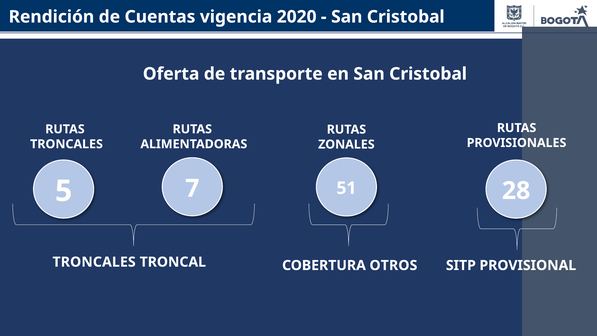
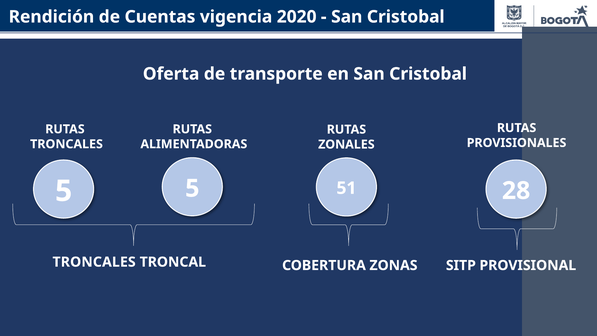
5 7: 7 -> 5
OTROS: OTROS -> ZONAS
